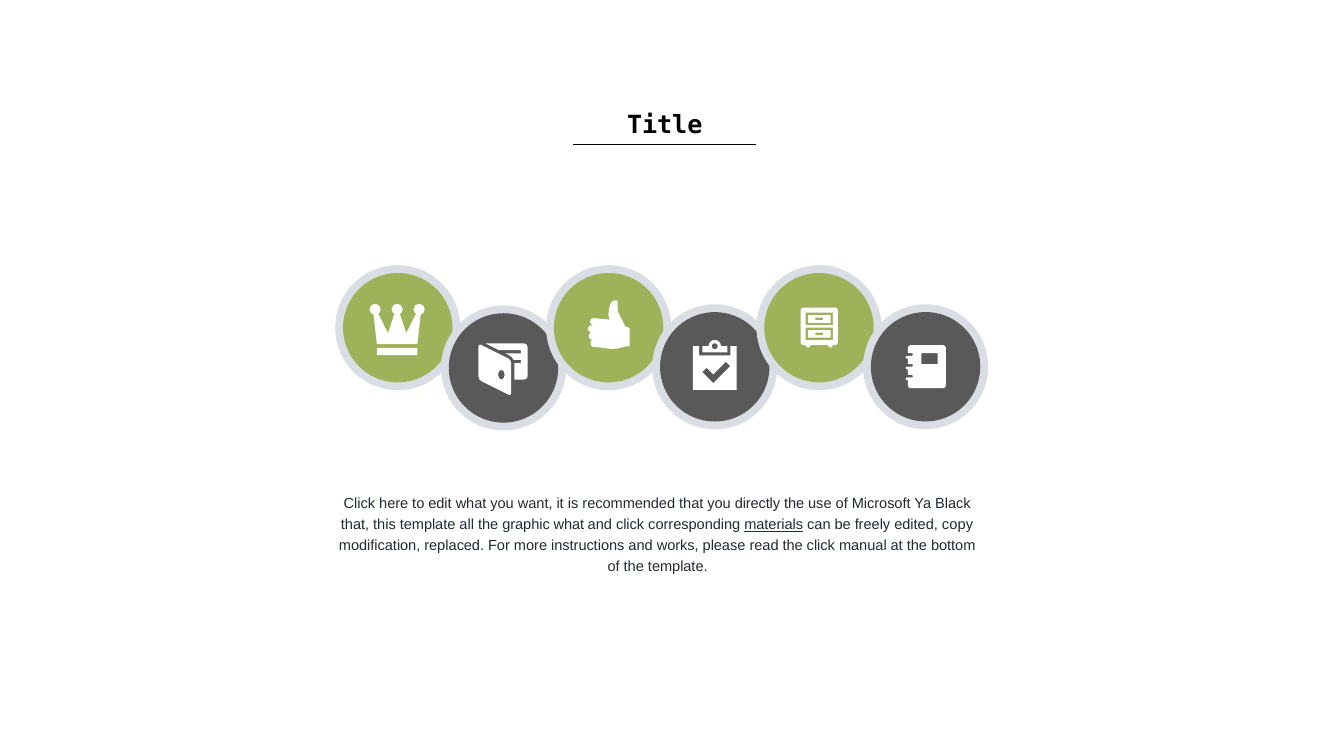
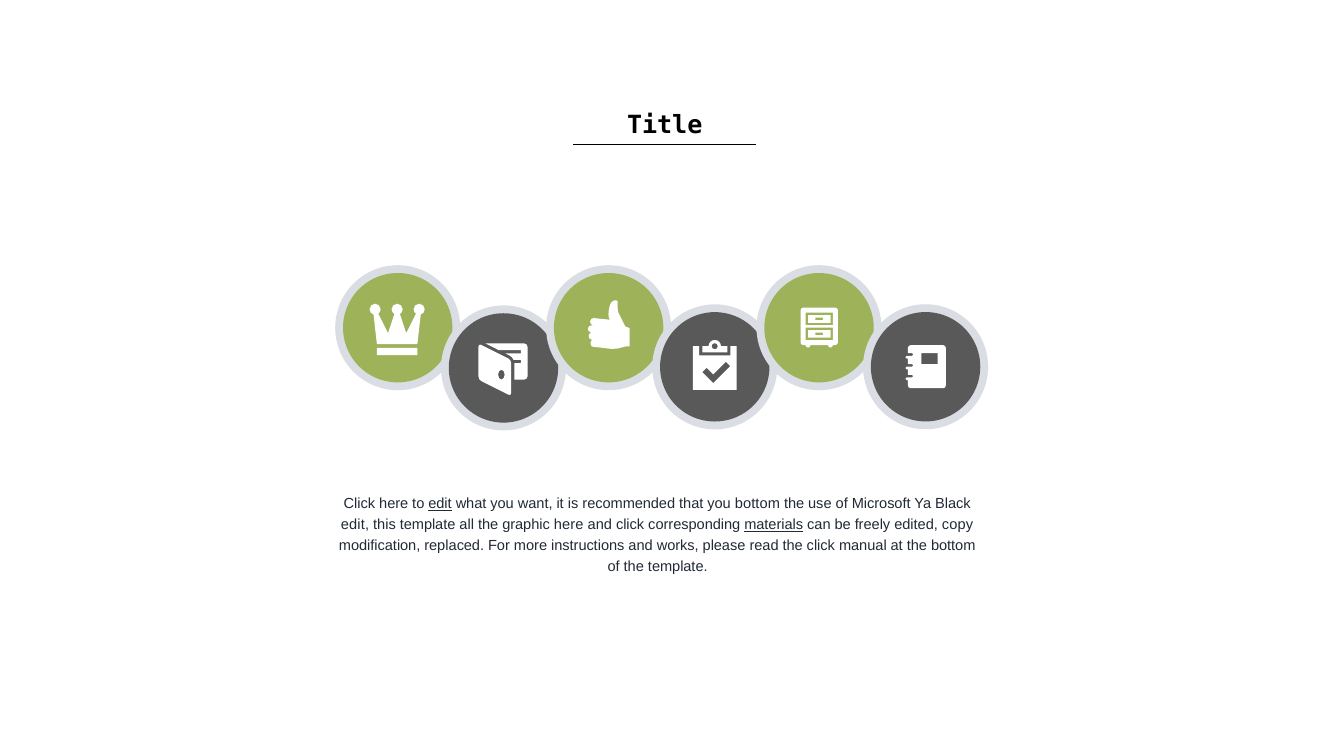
edit at (440, 504) underline: none -> present
you directly: directly -> bottom
that at (355, 525): that -> edit
graphic what: what -> here
